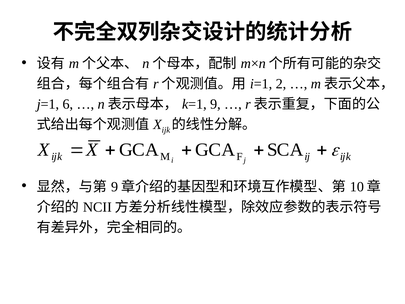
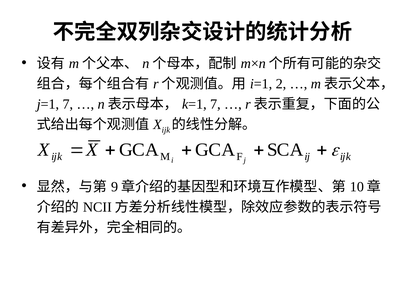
6 at (68, 104): 6 -> 7
9 at (215, 104): 9 -> 7
